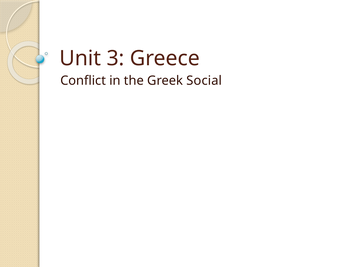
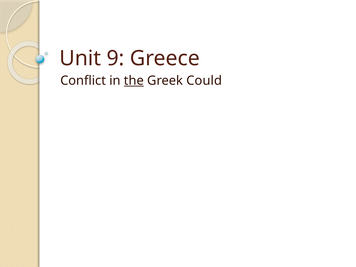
3: 3 -> 9
the underline: none -> present
Social: Social -> Could
